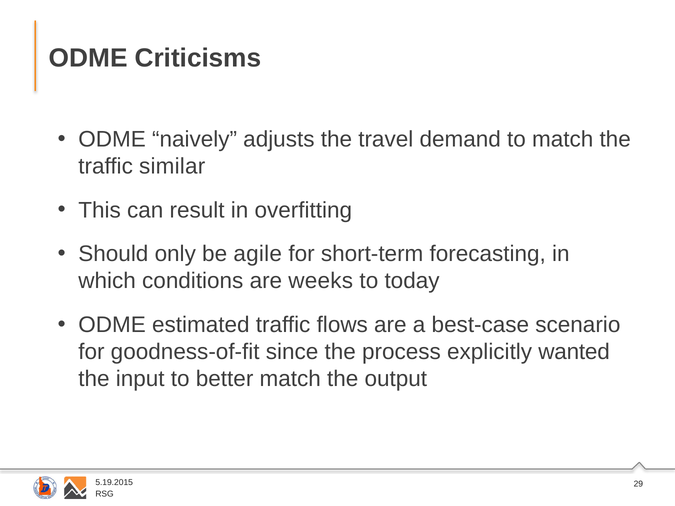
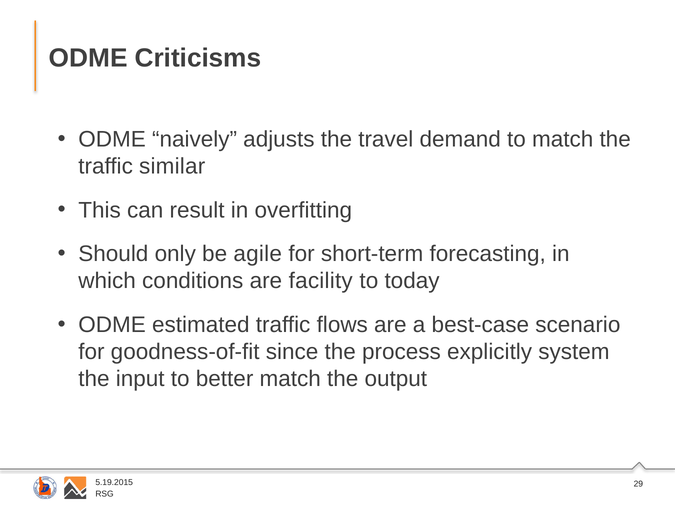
weeks: weeks -> facility
wanted: wanted -> system
